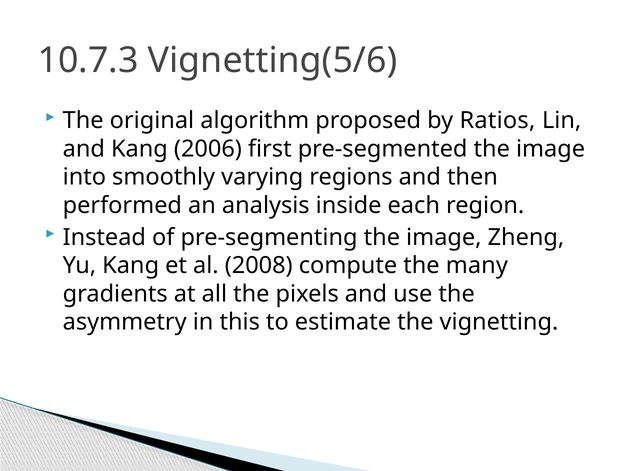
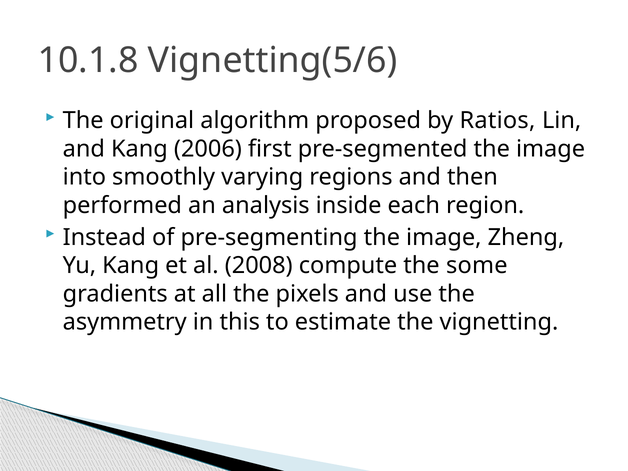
10.7.3: 10.7.3 -> 10.1.8
many: many -> some
